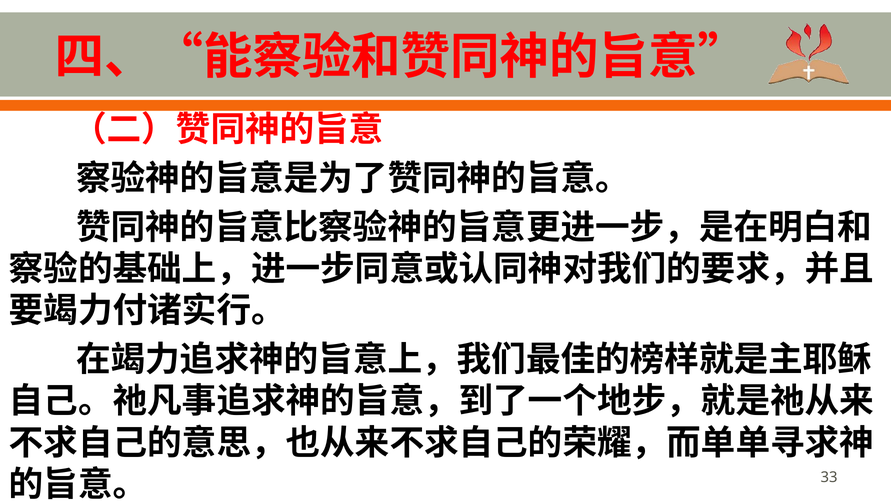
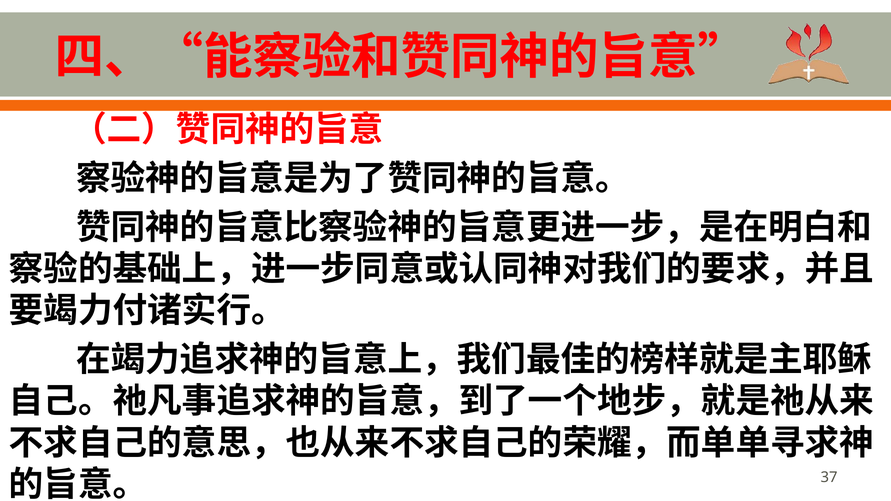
33: 33 -> 37
